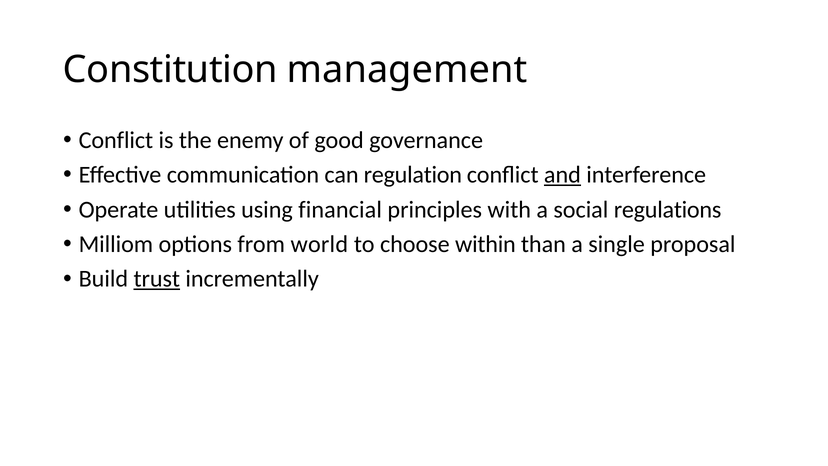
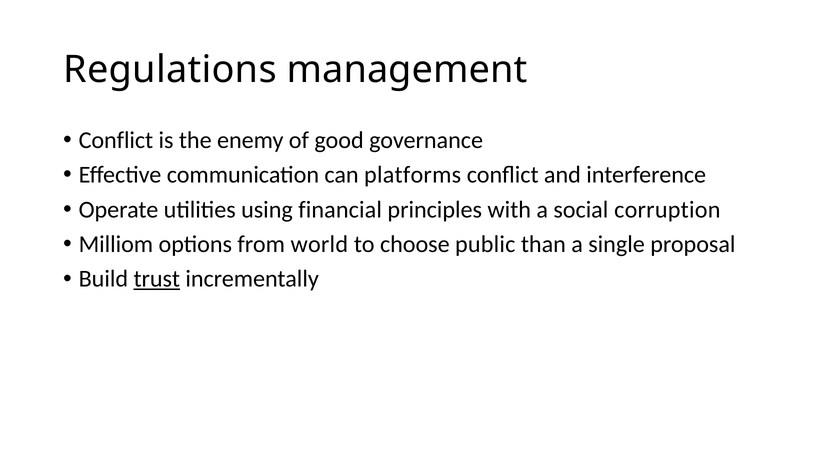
Constitution: Constitution -> Regulations
regulation: regulation -> platforms
and underline: present -> none
regulations: regulations -> corruption
within: within -> public
